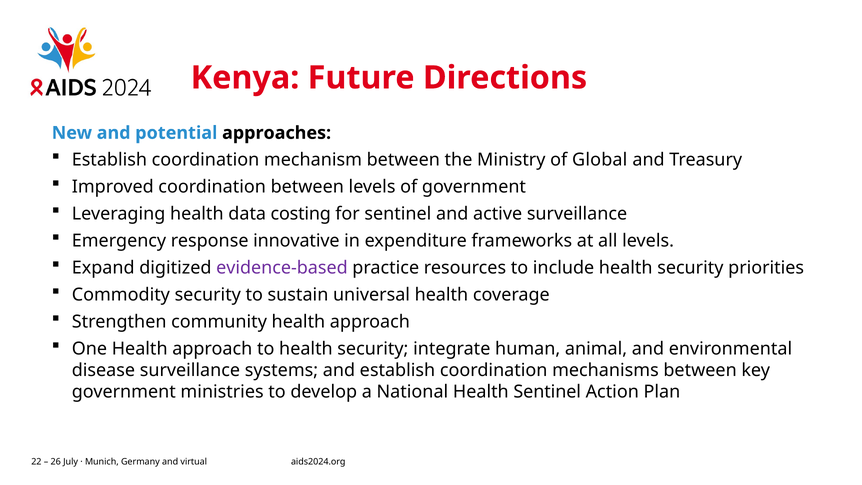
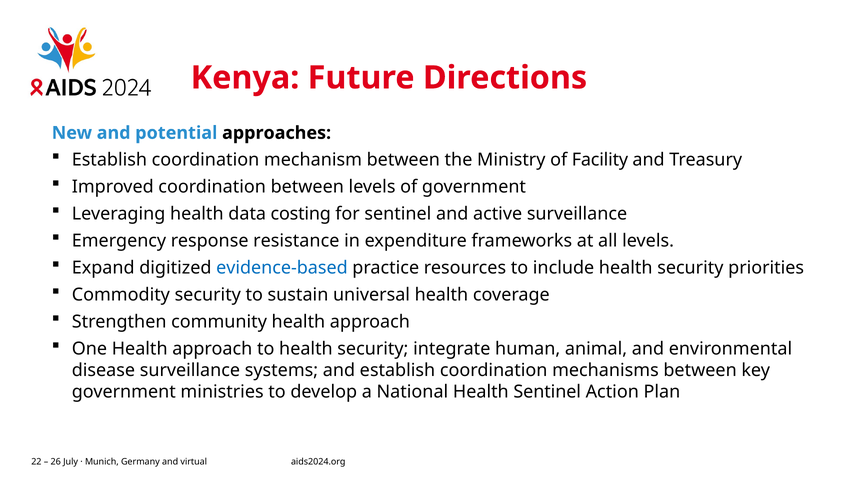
Global: Global -> Facility
innovative: innovative -> resistance
evidence-based colour: purple -> blue
